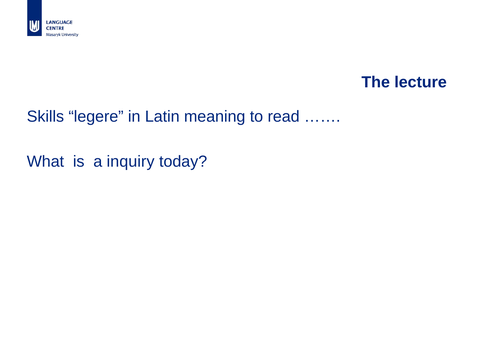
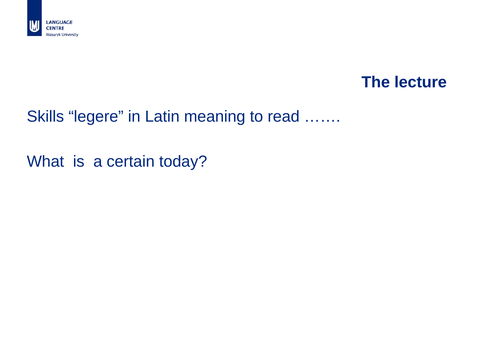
inquiry: inquiry -> certain
